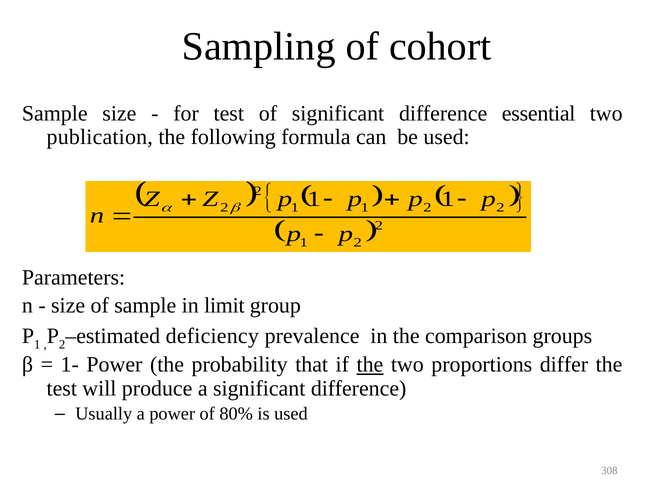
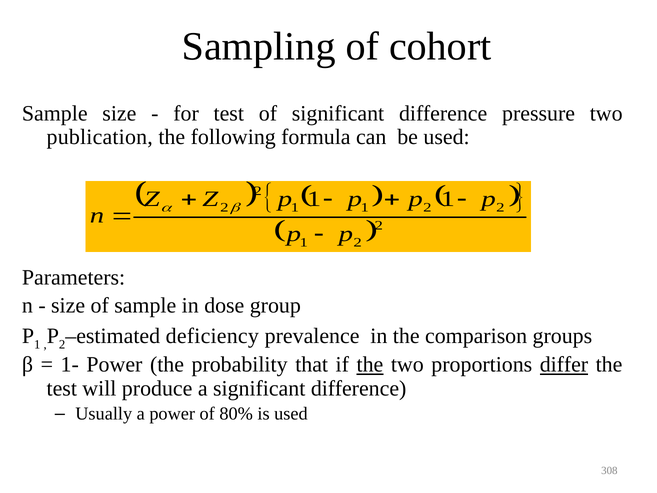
essential: essential -> pressure
limit: limit -> dose
differ underline: none -> present
